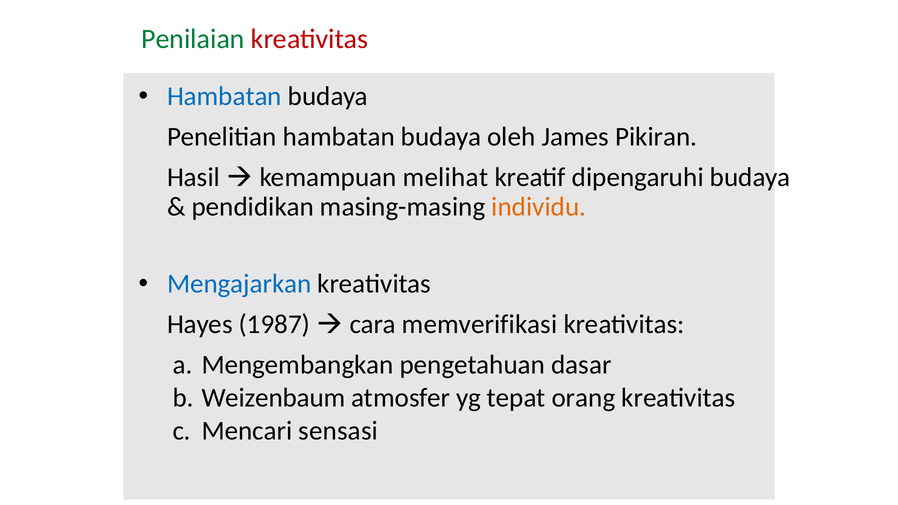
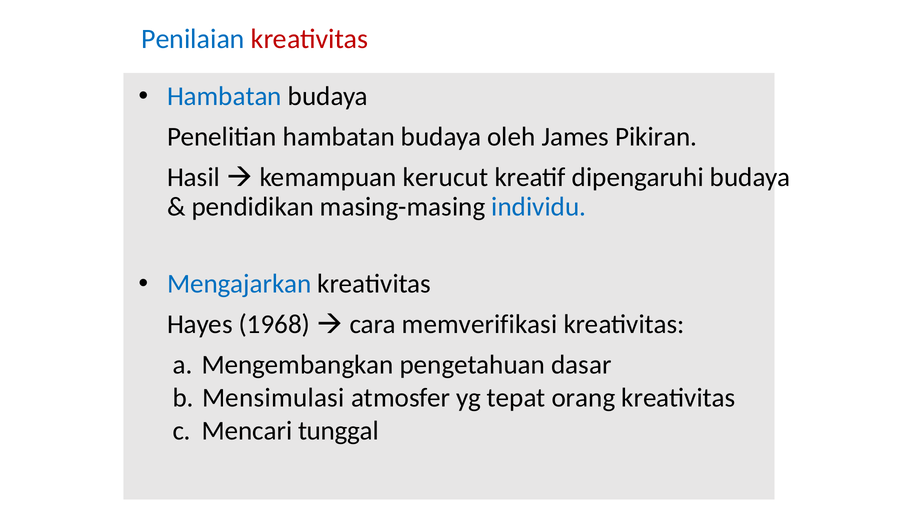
Penilaian colour: green -> blue
melihat: melihat -> kerucut
individu colour: orange -> blue
1987: 1987 -> 1968
Weizenbaum: Weizenbaum -> Mensimulasi
sensasi: sensasi -> tunggal
